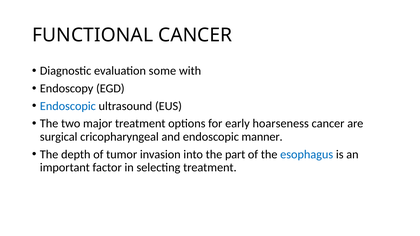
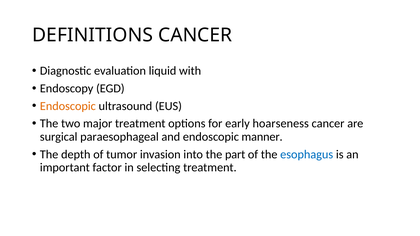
FUNCTIONAL: FUNCTIONAL -> DEFINITIONS
some: some -> liquid
Endoscopic at (68, 106) colour: blue -> orange
cricopharyngeal: cricopharyngeal -> paraesophageal
